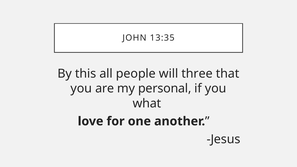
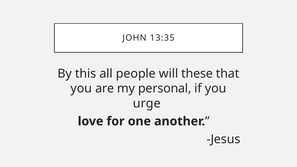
three: three -> these
what: what -> urge
